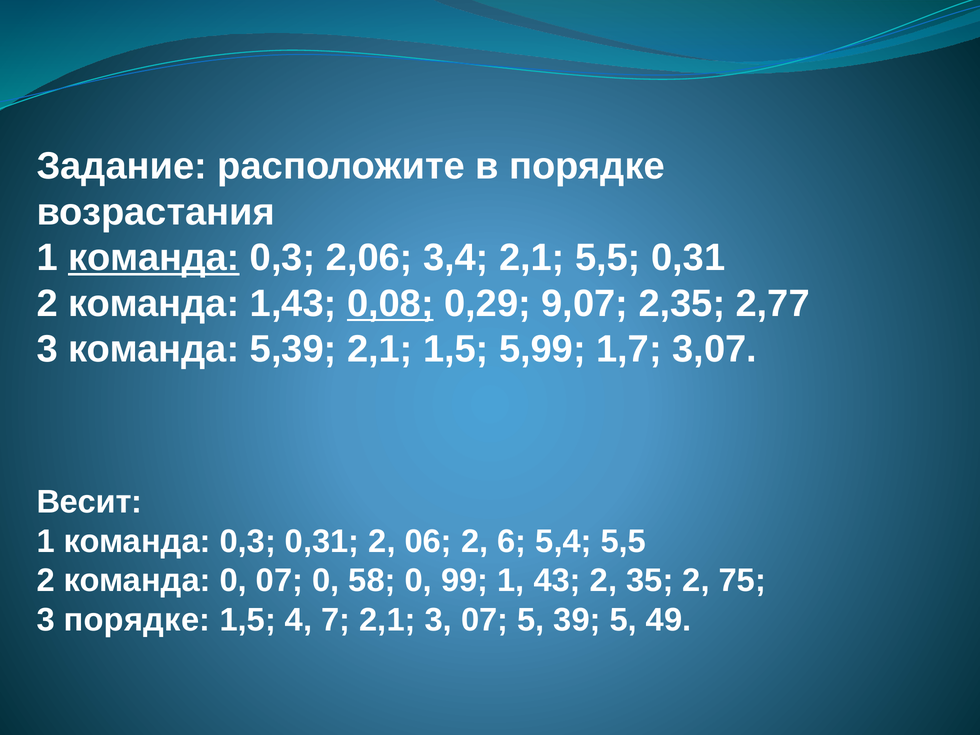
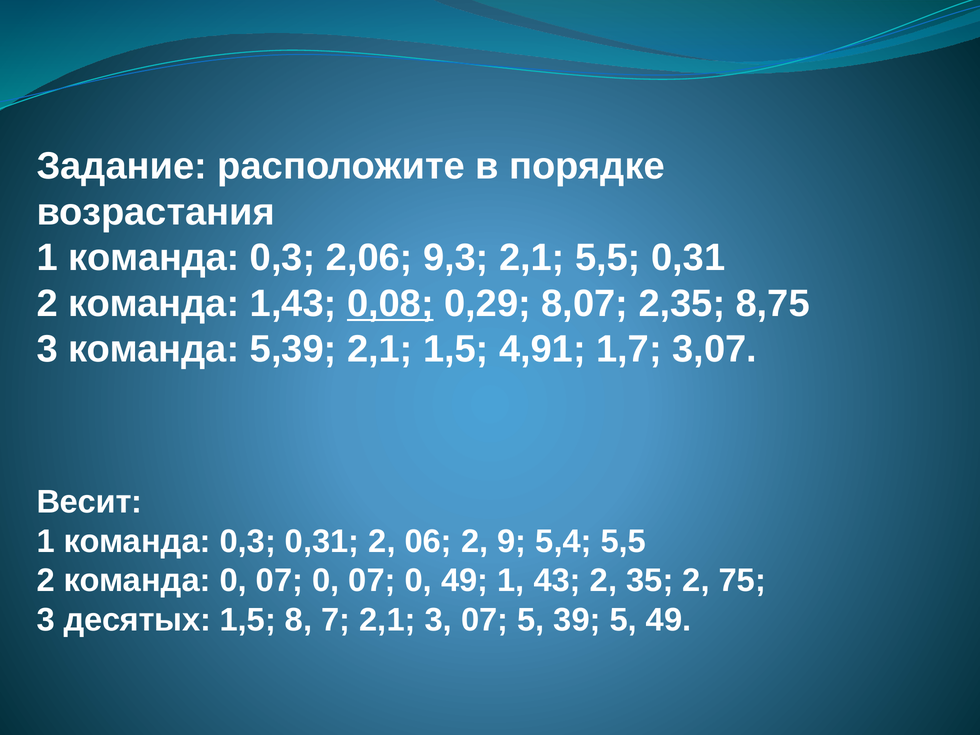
команда at (154, 258) underline: present -> none
3,4: 3,4 -> 9,3
9,07: 9,07 -> 8,07
2,77: 2,77 -> 8,75
5,99: 5,99 -> 4,91
6: 6 -> 9
07 0 58: 58 -> 07
0 99: 99 -> 49
3 порядке: порядке -> десятых
4: 4 -> 8
